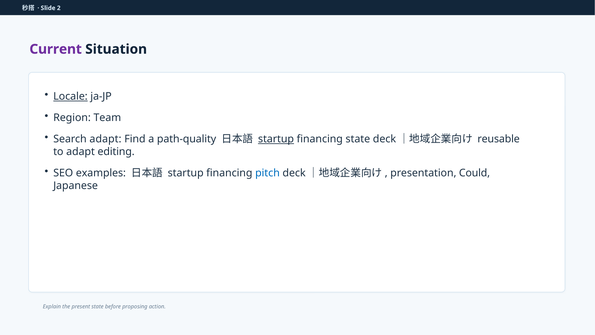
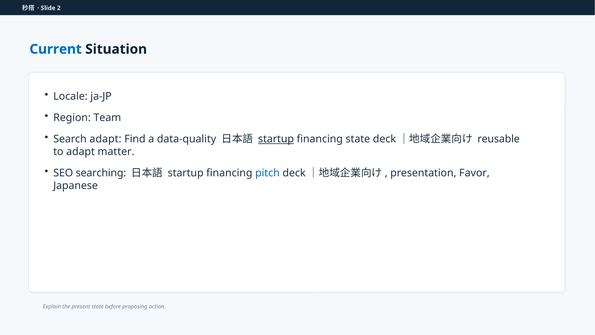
Current colour: purple -> blue
Locale underline: present -> none
path-quality: path-quality -> data-quality
editing: editing -> matter
examples: examples -> searching
Could: Could -> Favor
